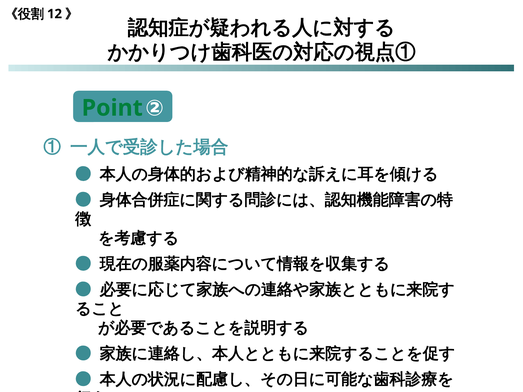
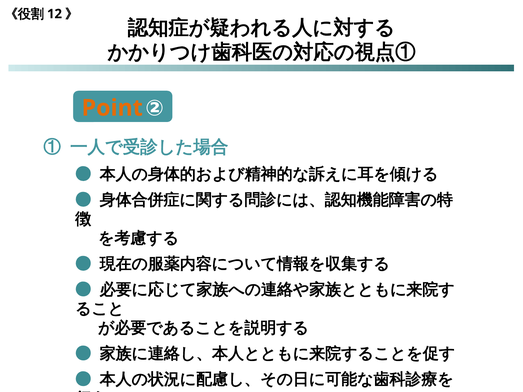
Point colour: green -> orange
